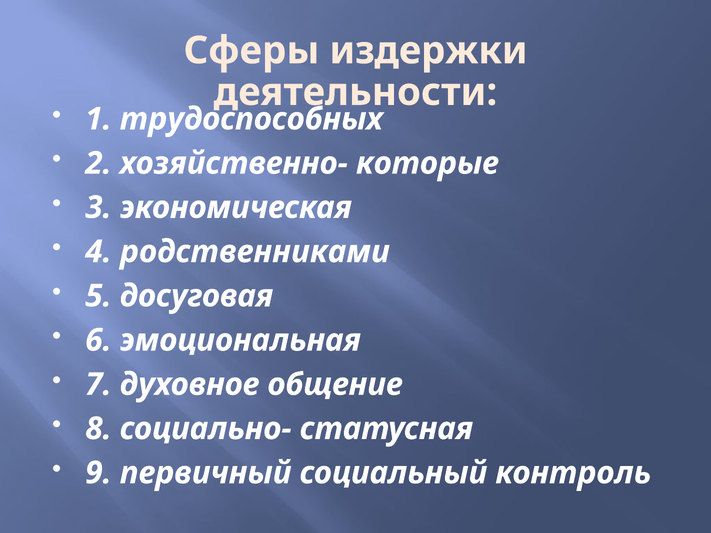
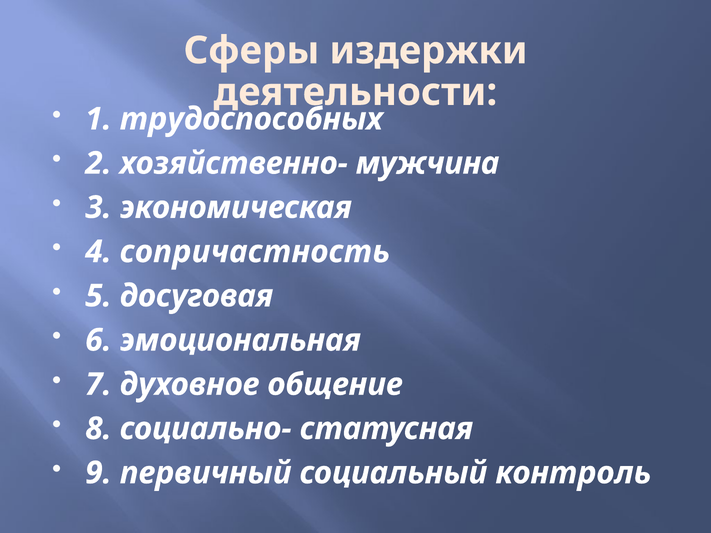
которые: которые -> мужчина
родственниками: родственниками -> сопричастность
